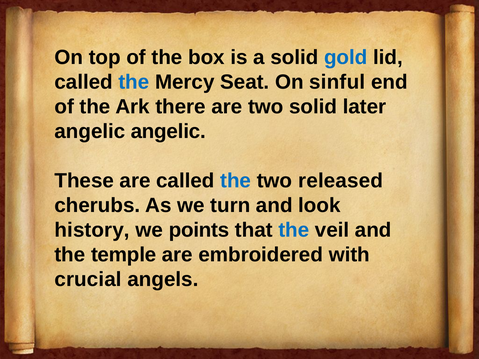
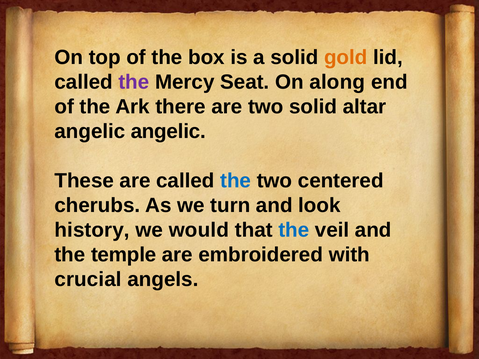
gold colour: blue -> orange
the at (134, 82) colour: blue -> purple
sinful: sinful -> along
later: later -> altar
released: released -> centered
points: points -> would
